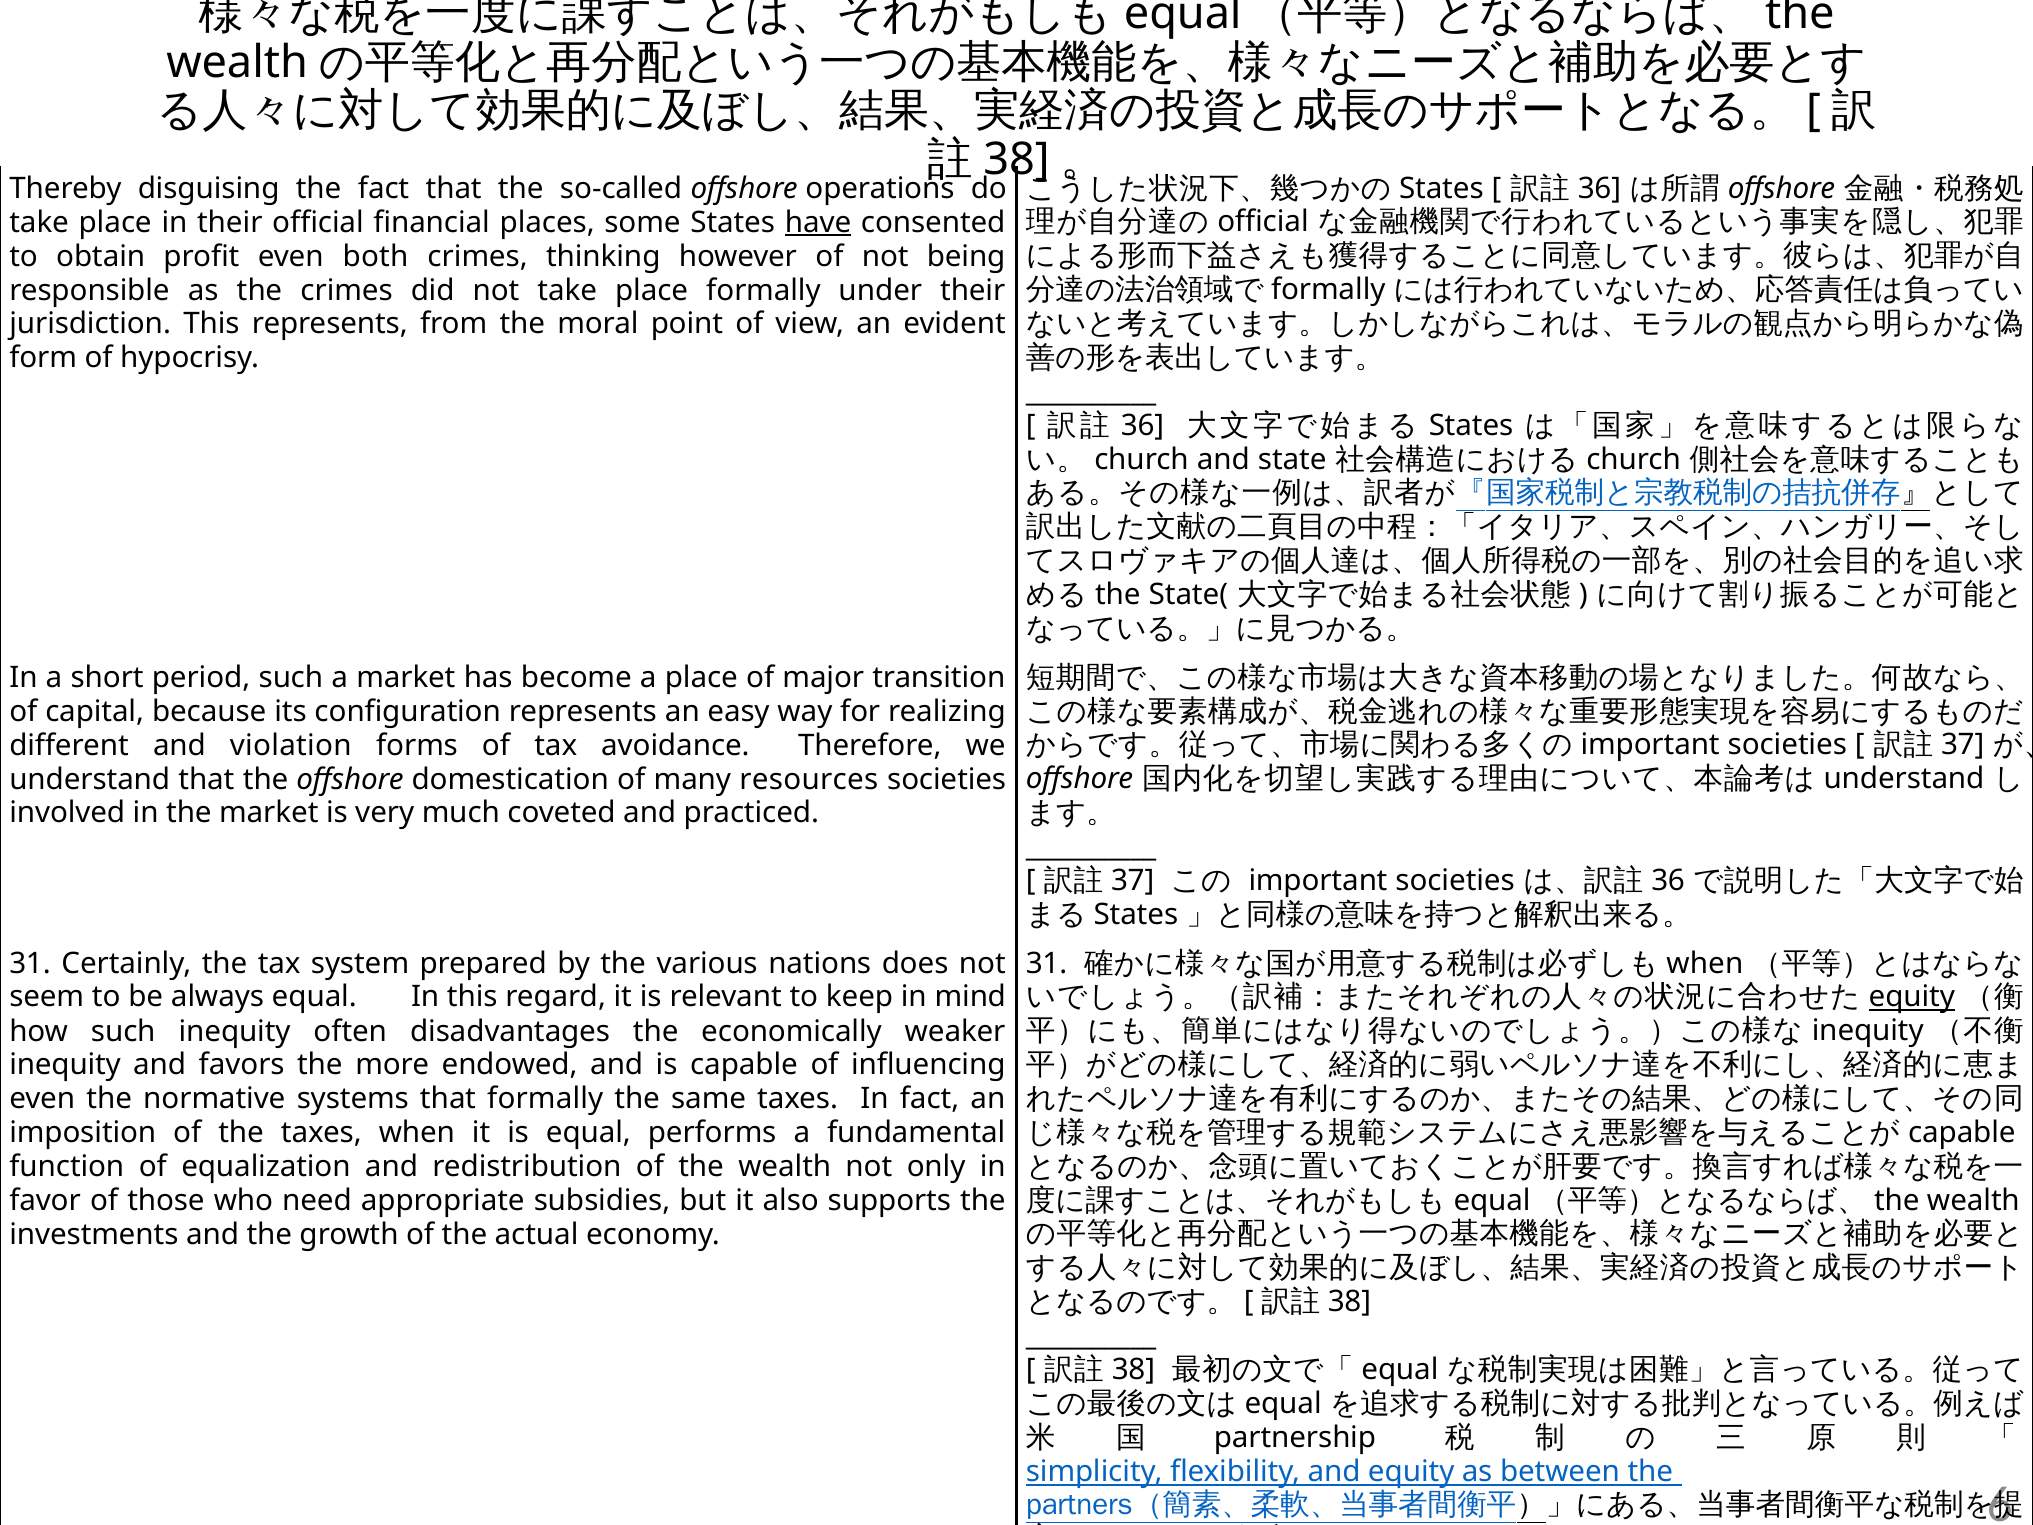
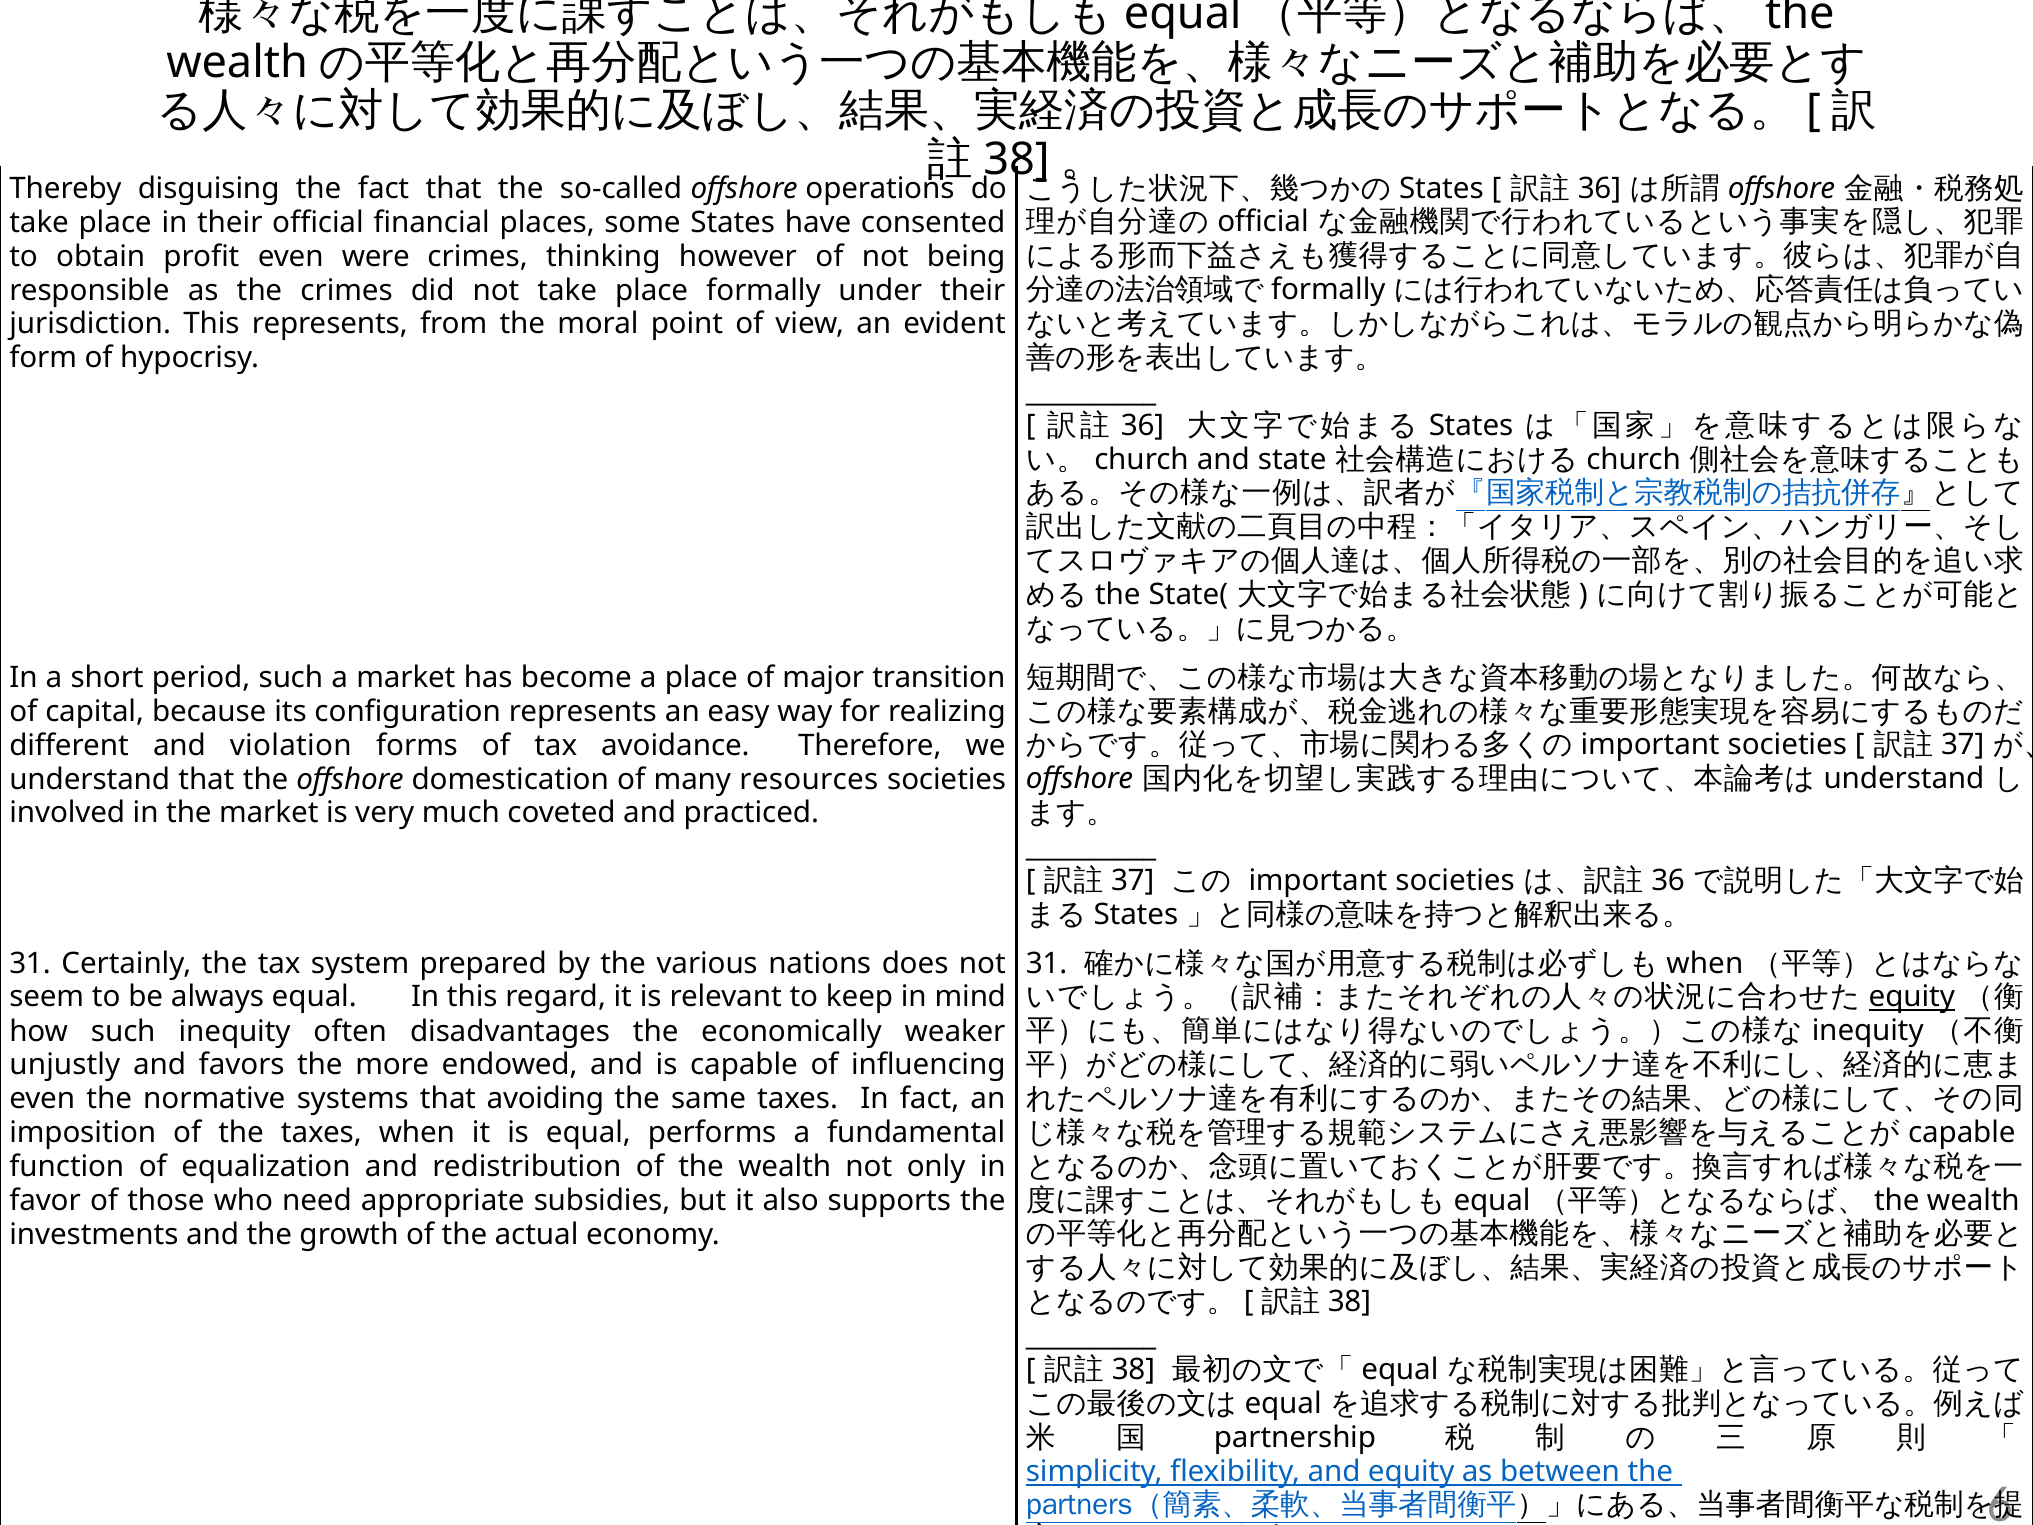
have underline: present -> none
both: both -> were
inequity at (65, 1065): inequity -> unjustly
that formally: formally -> avoiding
